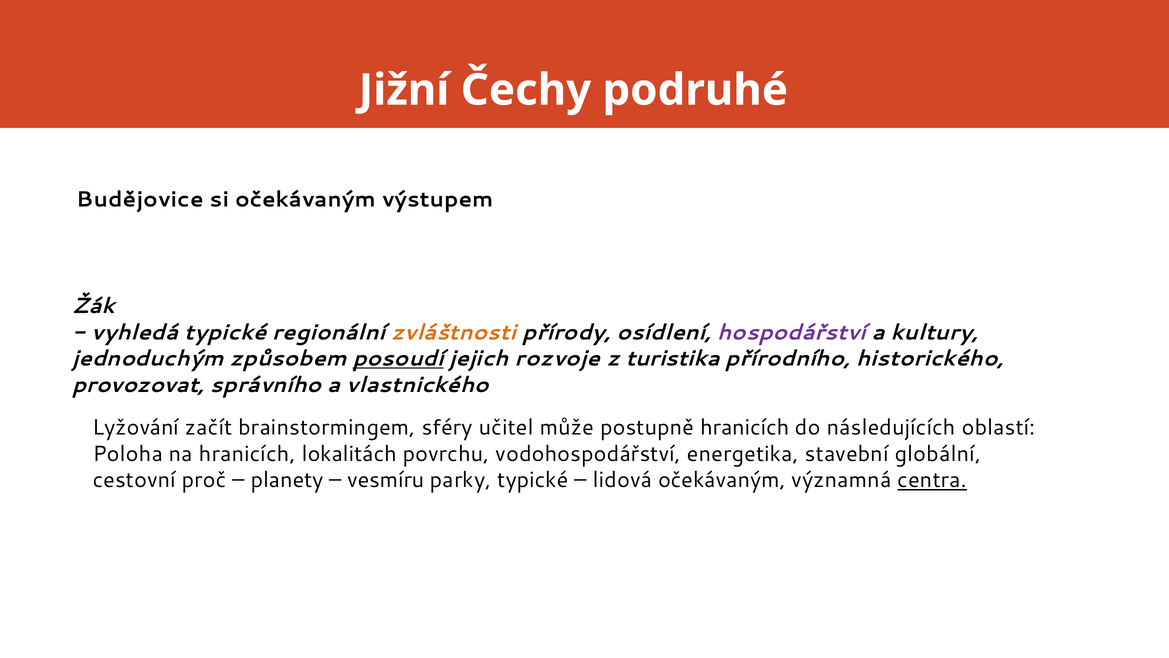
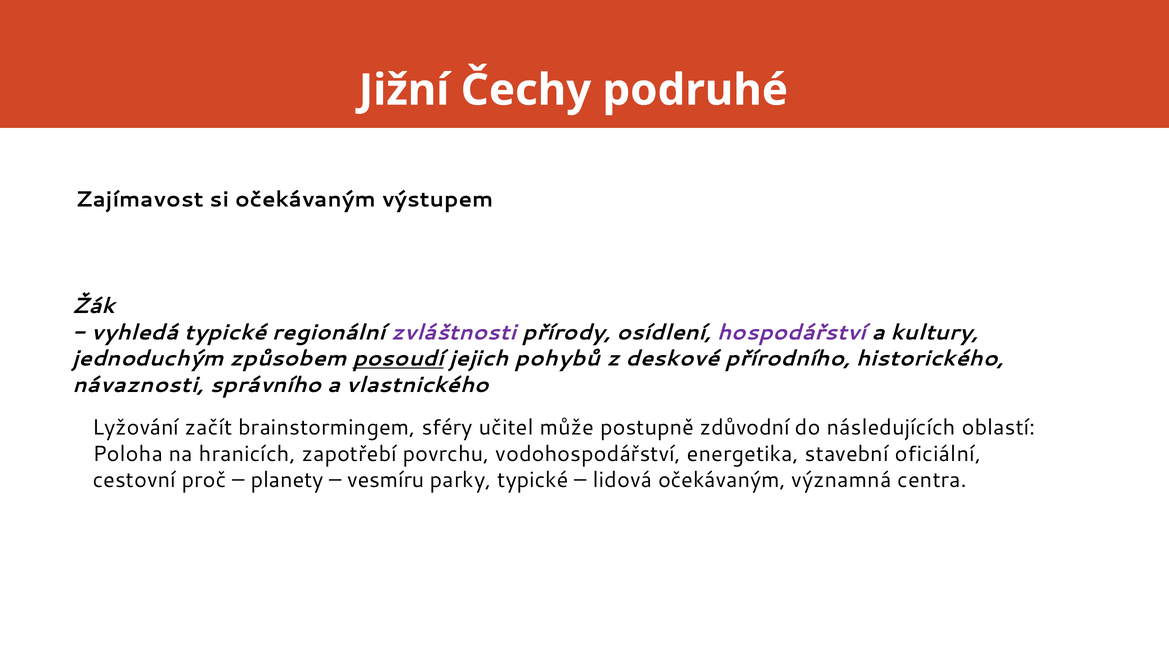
Budějovice: Budějovice -> Zajímavost
zvláštnosti colour: orange -> purple
rozvoje: rozvoje -> pohybů
turistika: turistika -> deskové
provozovat: provozovat -> návaznosti
postupně hranicích: hranicích -> zdůvodní
lokalitách: lokalitách -> zapotřebí
globální: globální -> oficiální
centra underline: present -> none
